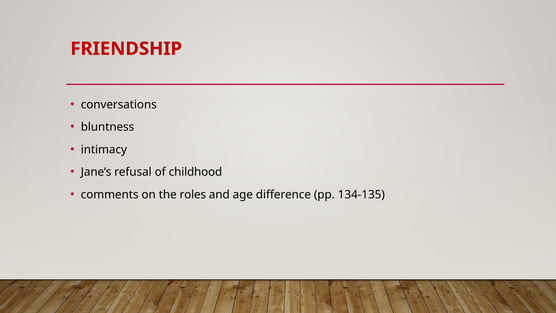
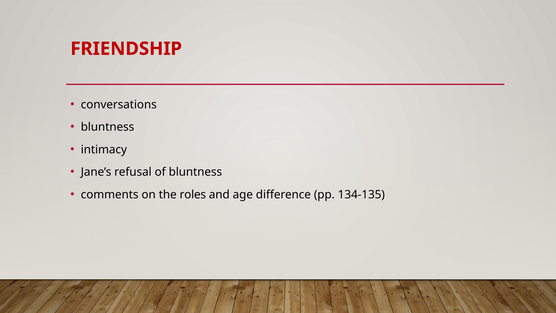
of childhood: childhood -> bluntness
